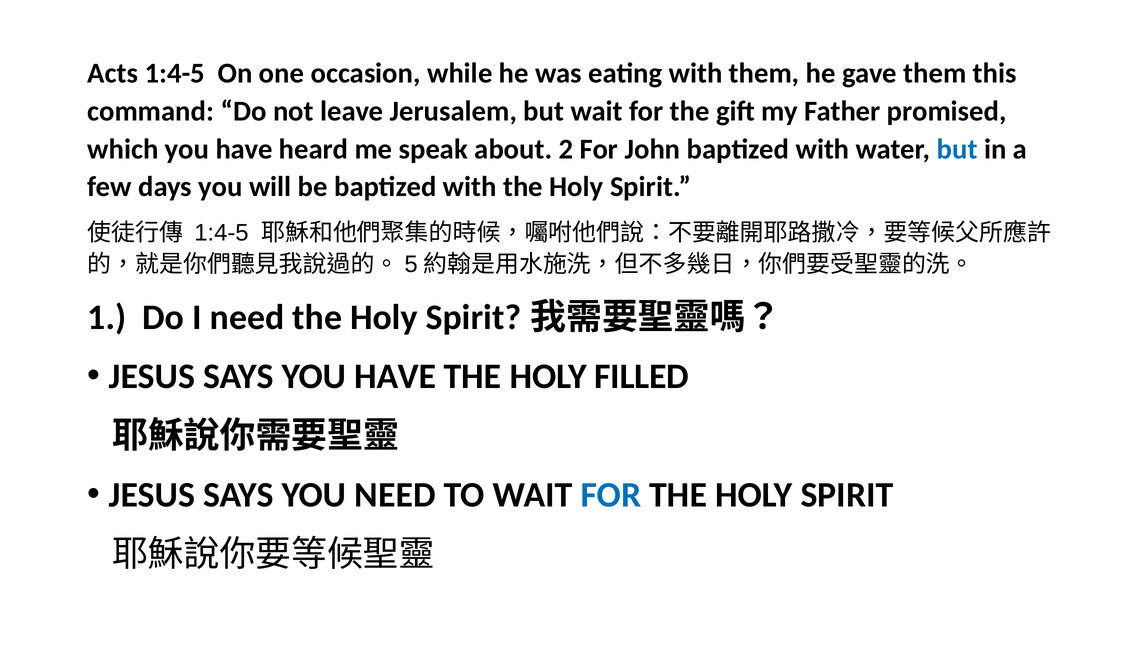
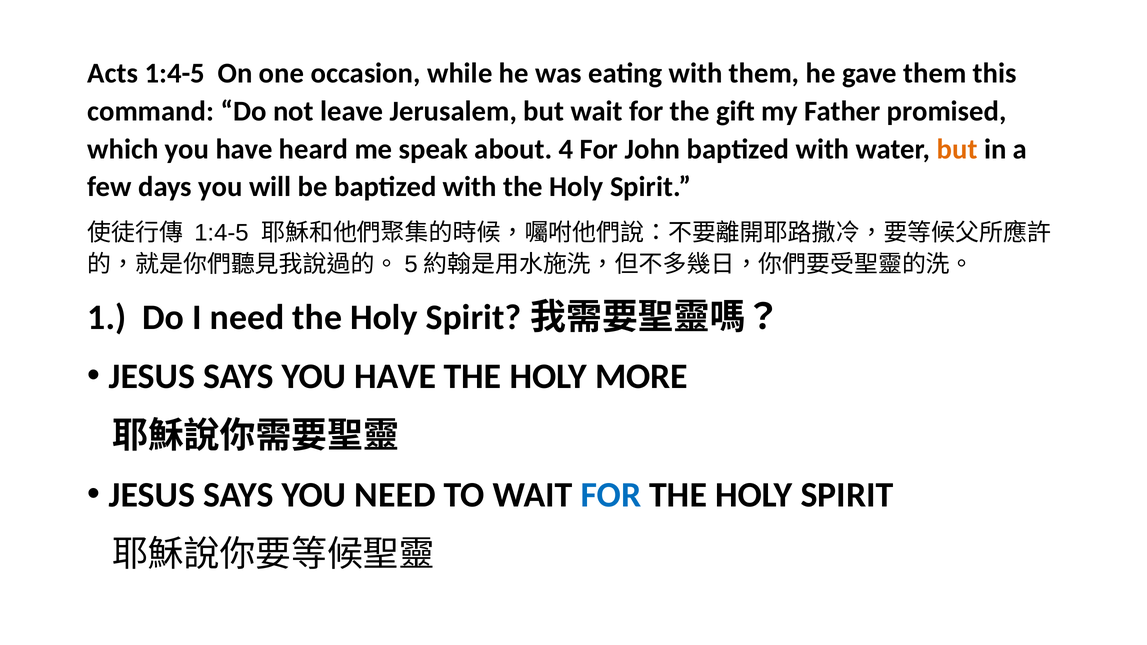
2: 2 -> 4
but at (957, 149) colour: blue -> orange
FILLED: FILLED -> MORE
